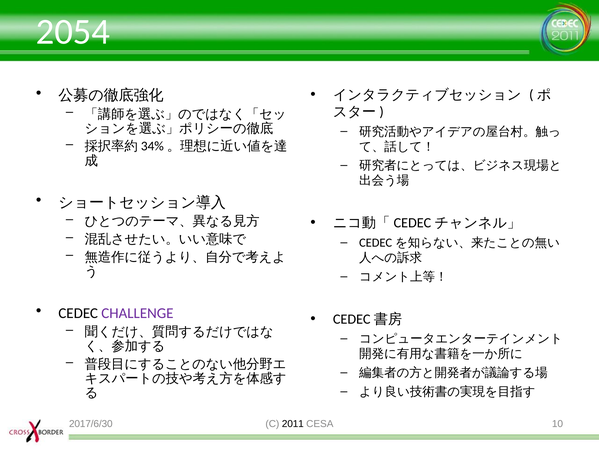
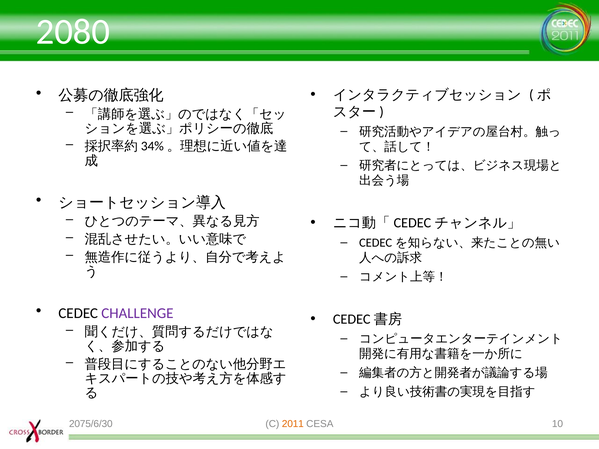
2054: 2054 -> 2080
2017/6/30: 2017/6/30 -> 2075/6/30
2011 colour: black -> orange
